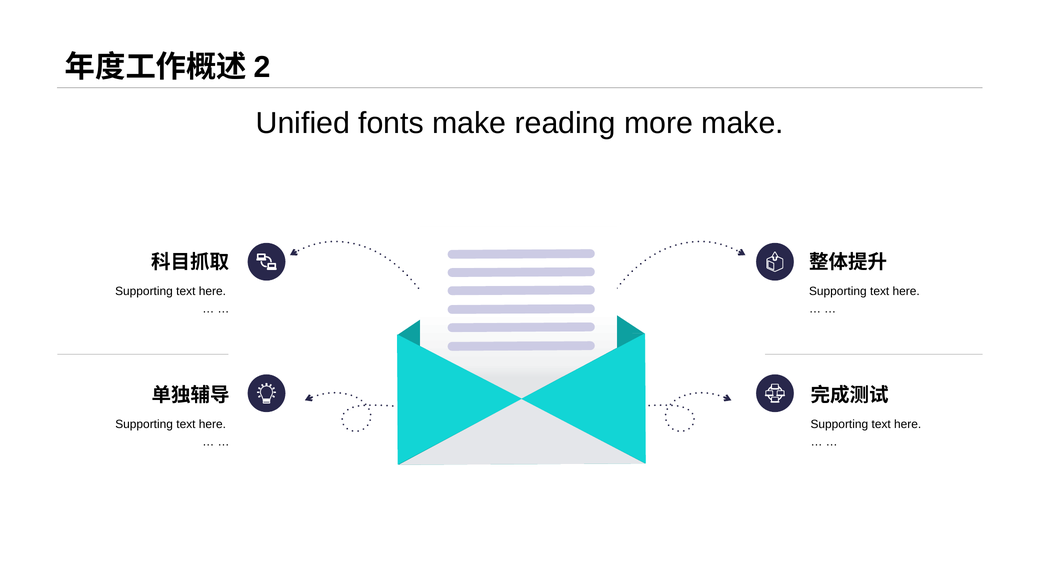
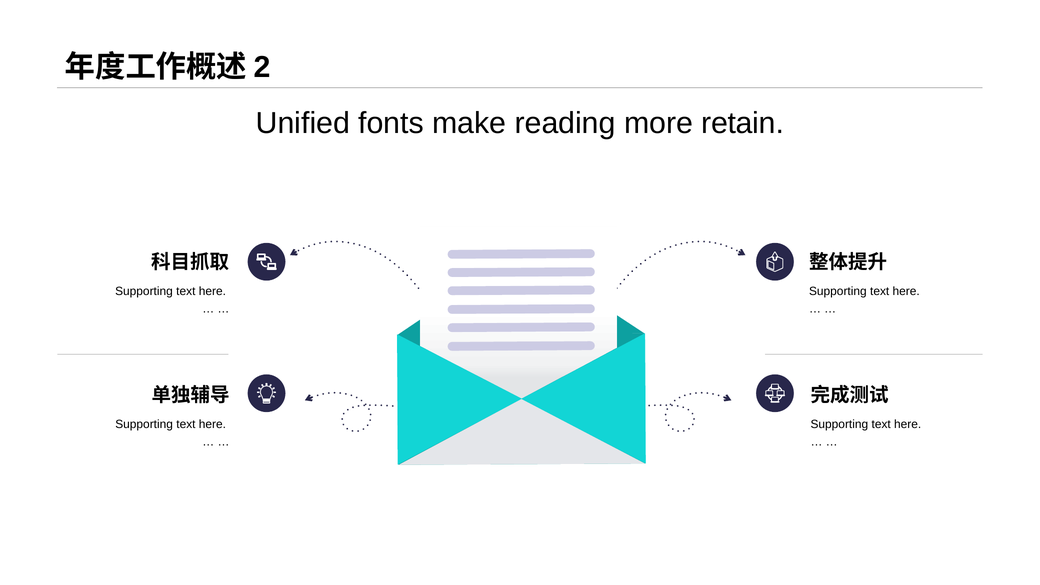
more make: make -> retain
